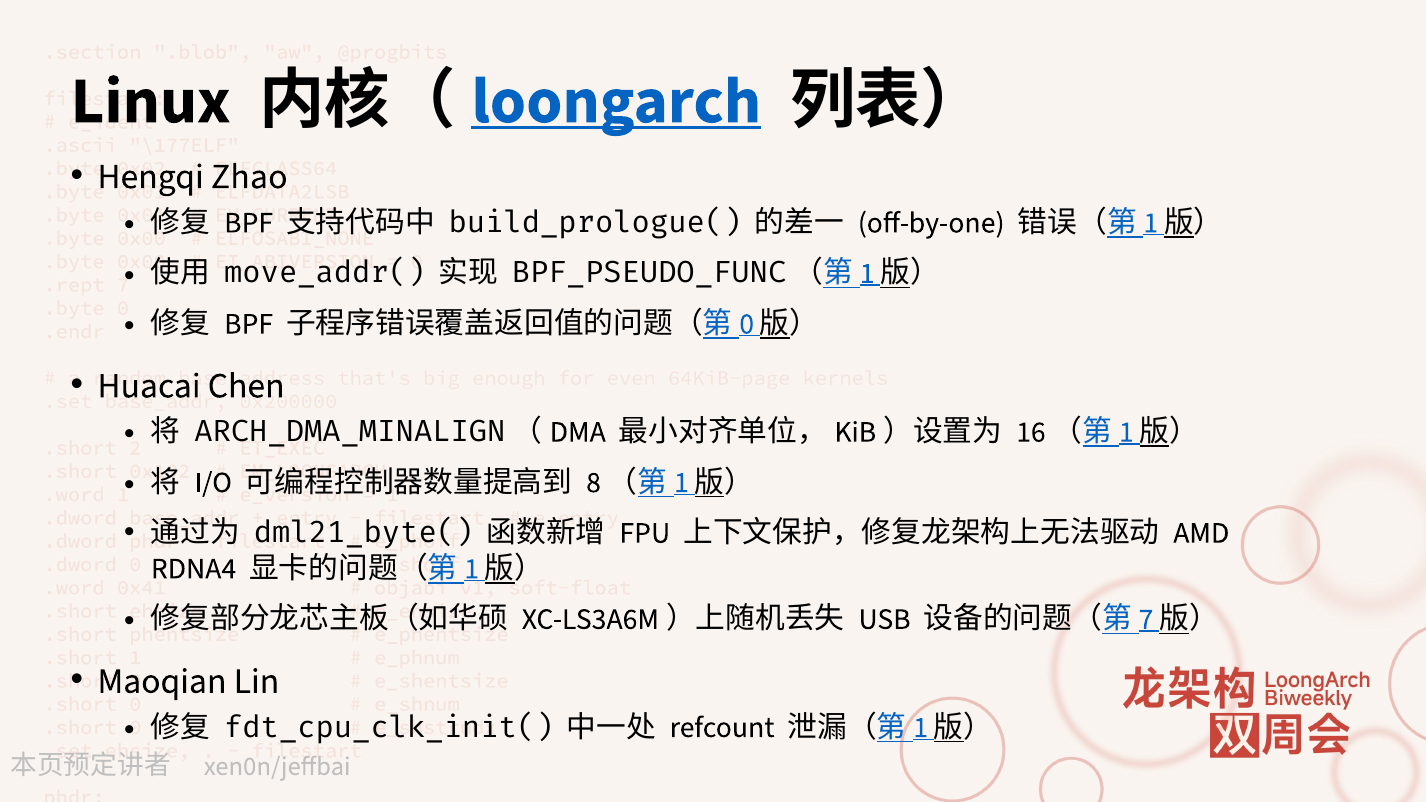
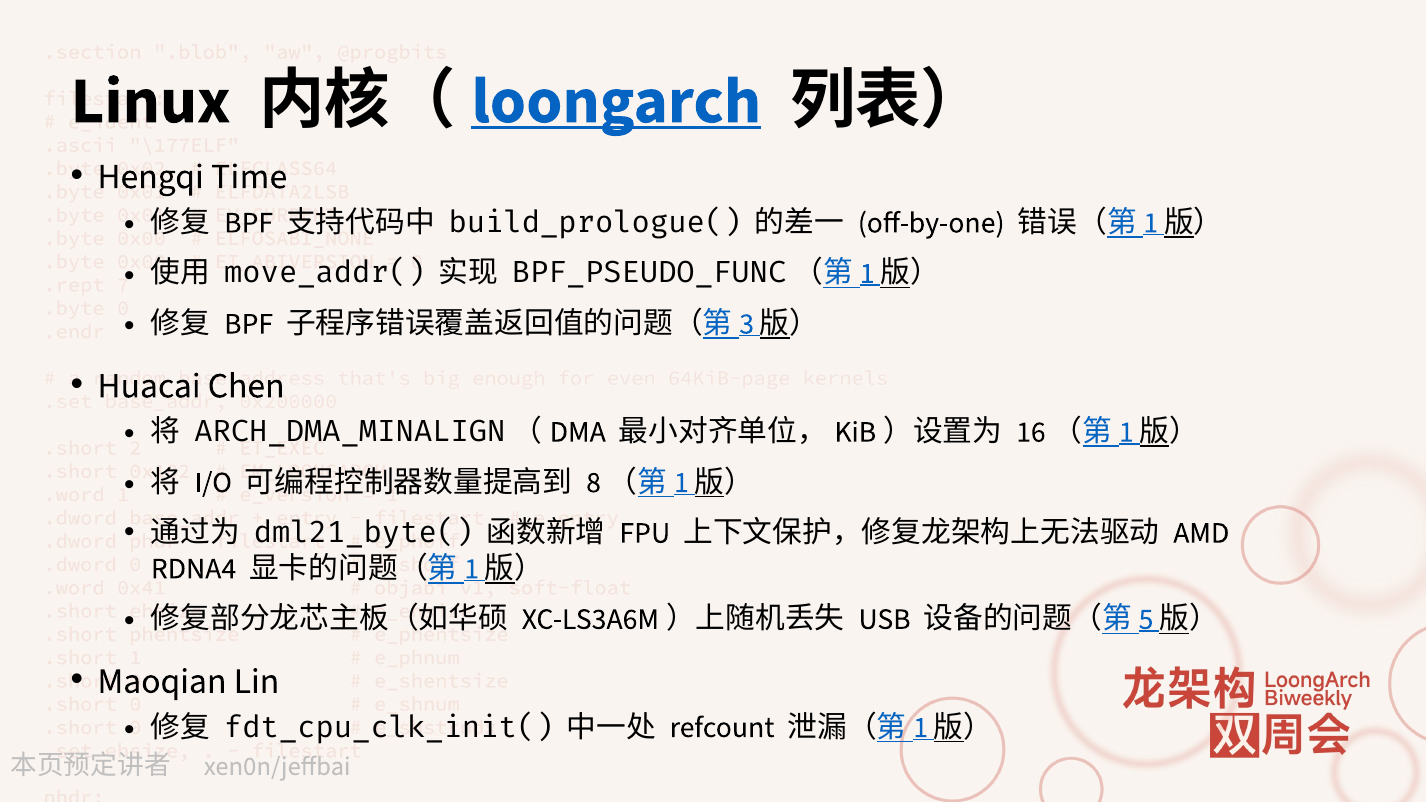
Zhao: Zhao -> Time
0: 0 -> 3
7: 7 -> 5
